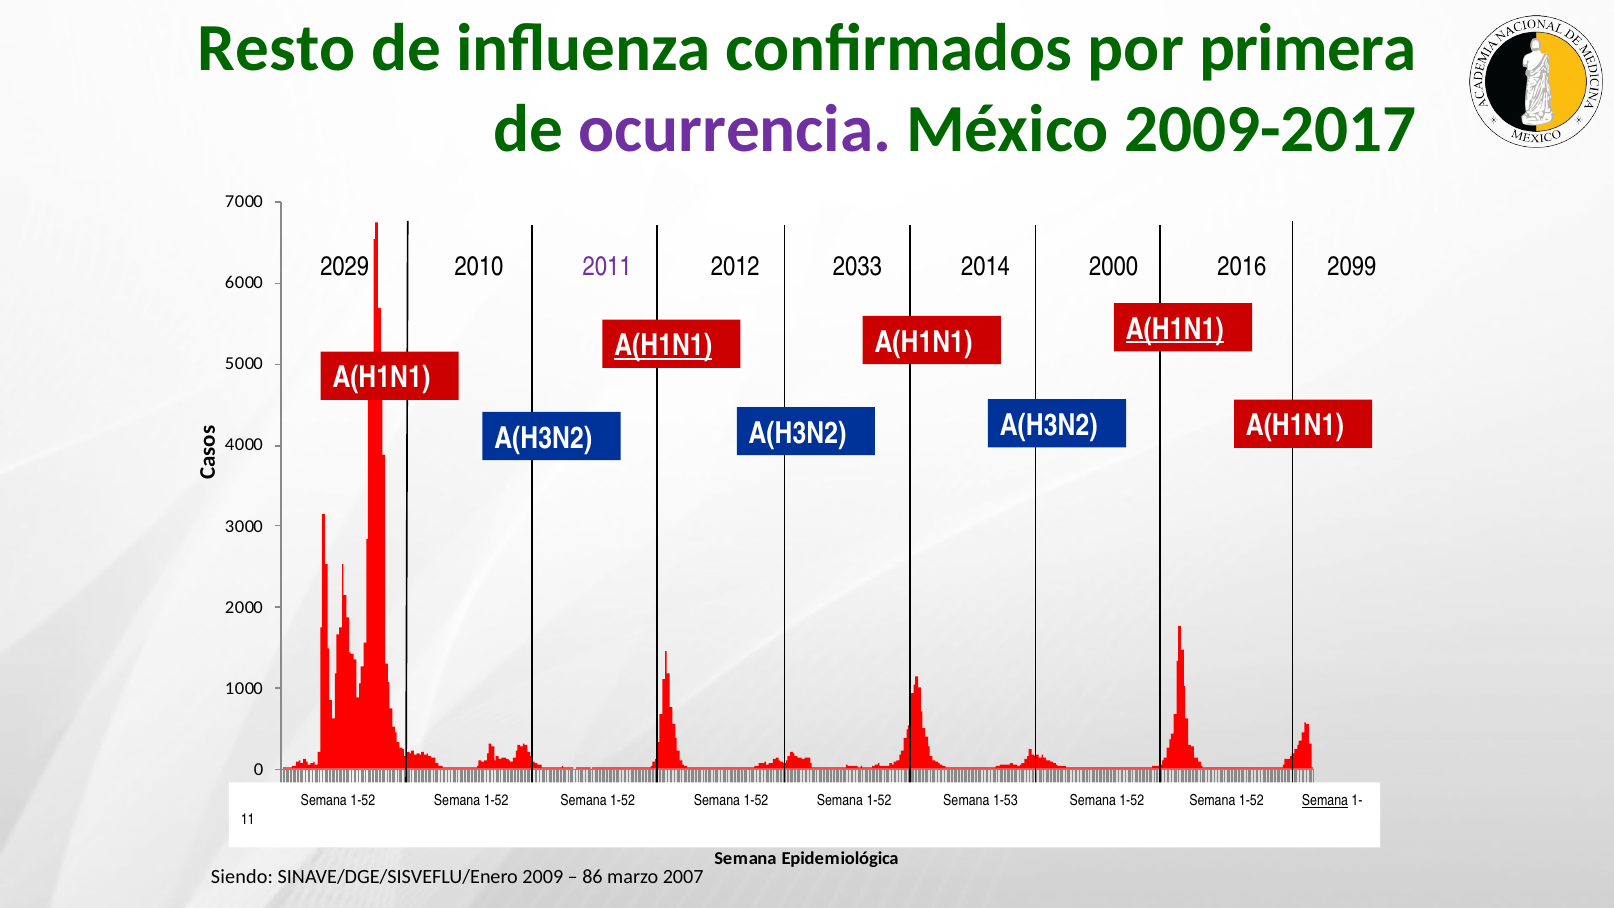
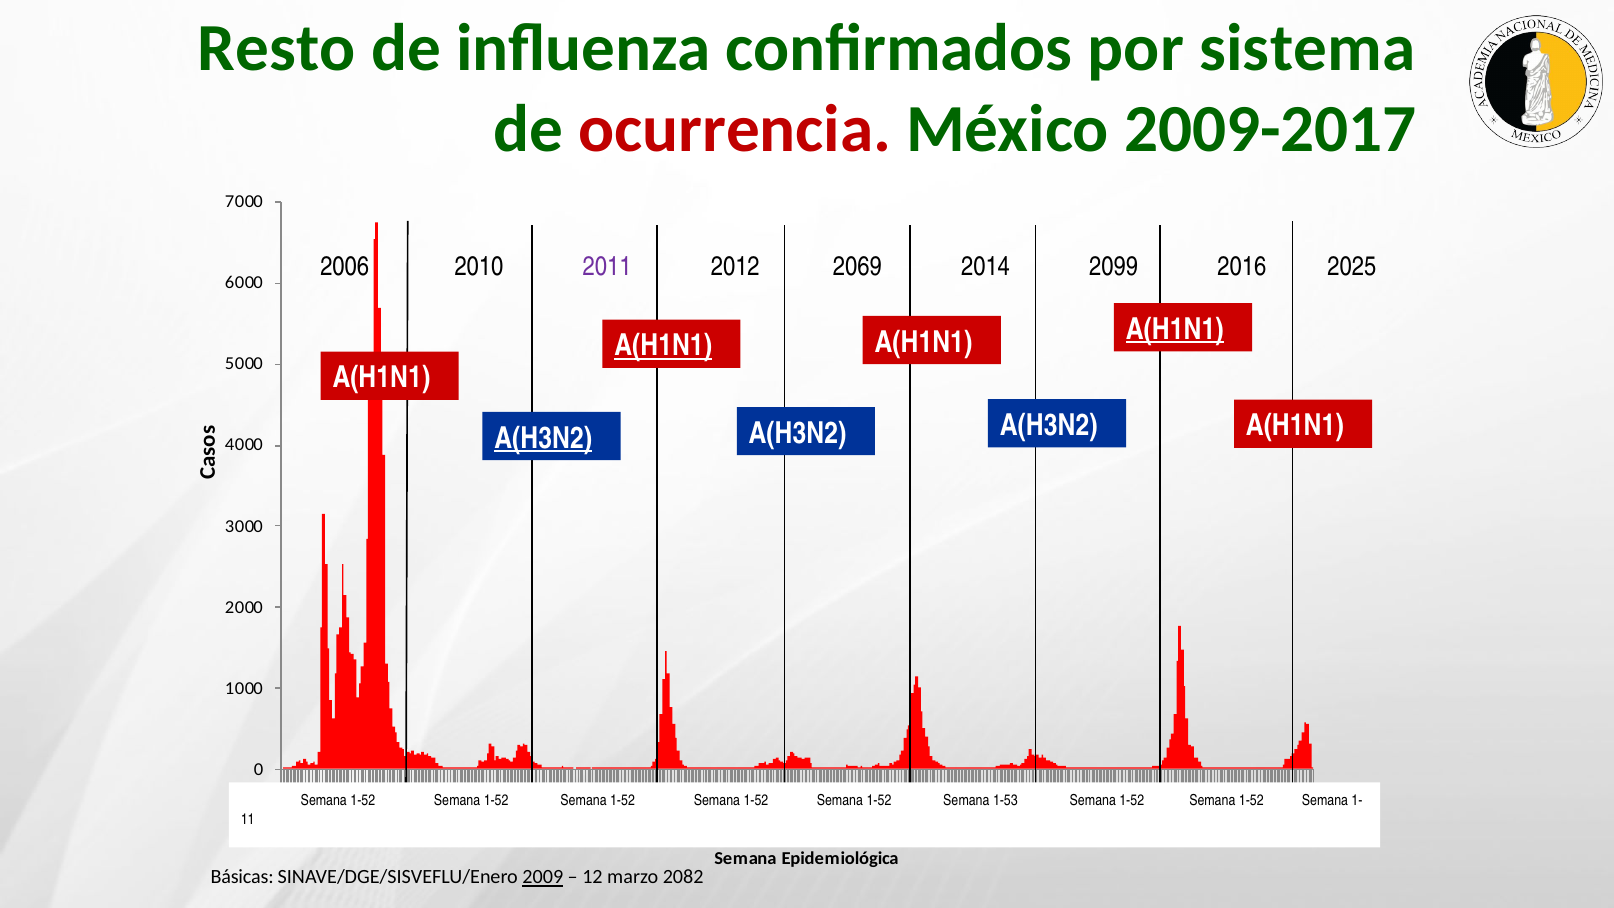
primera: primera -> sistema
ocurrencia colour: purple -> red
2029: 2029 -> 2006
2033: 2033 -> 2069
2014 2000: 2000 -> 2099
2099: 2099 -> 2025
A(H3N2 at (543, 438) underline: none -> present
Semana at (1325, 801) underline: present -> none
Siendo: Siendo -> Básicas
2009 at (543, 877) underline: none -> present
86: 86 -> 12
2007: 2007 -> 2082
